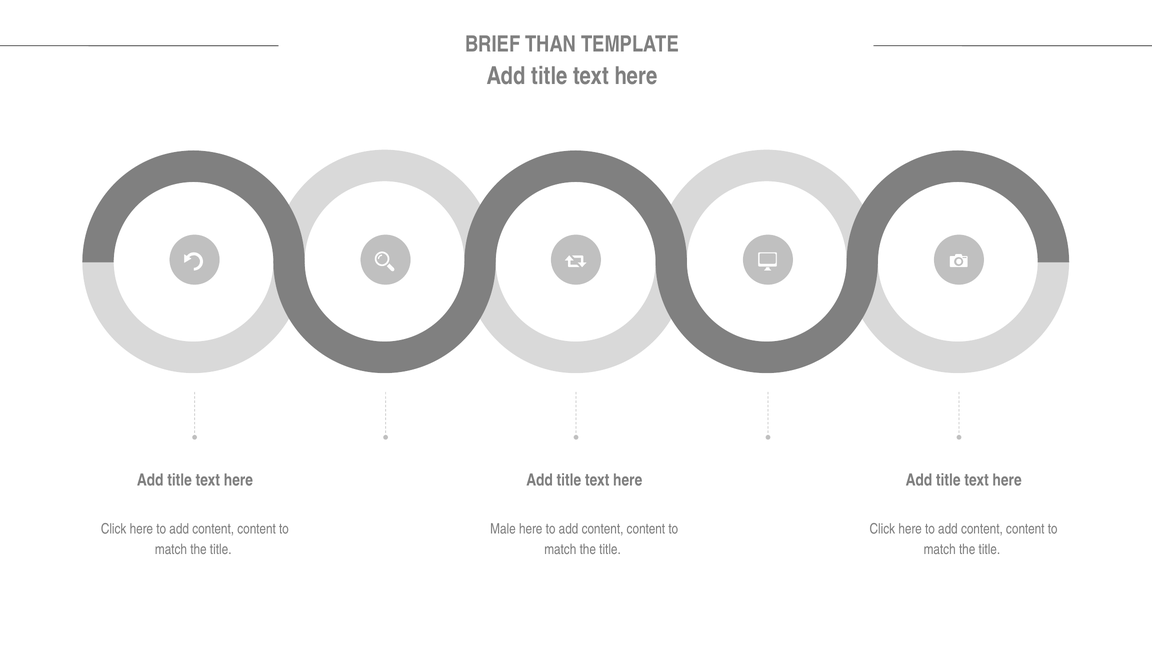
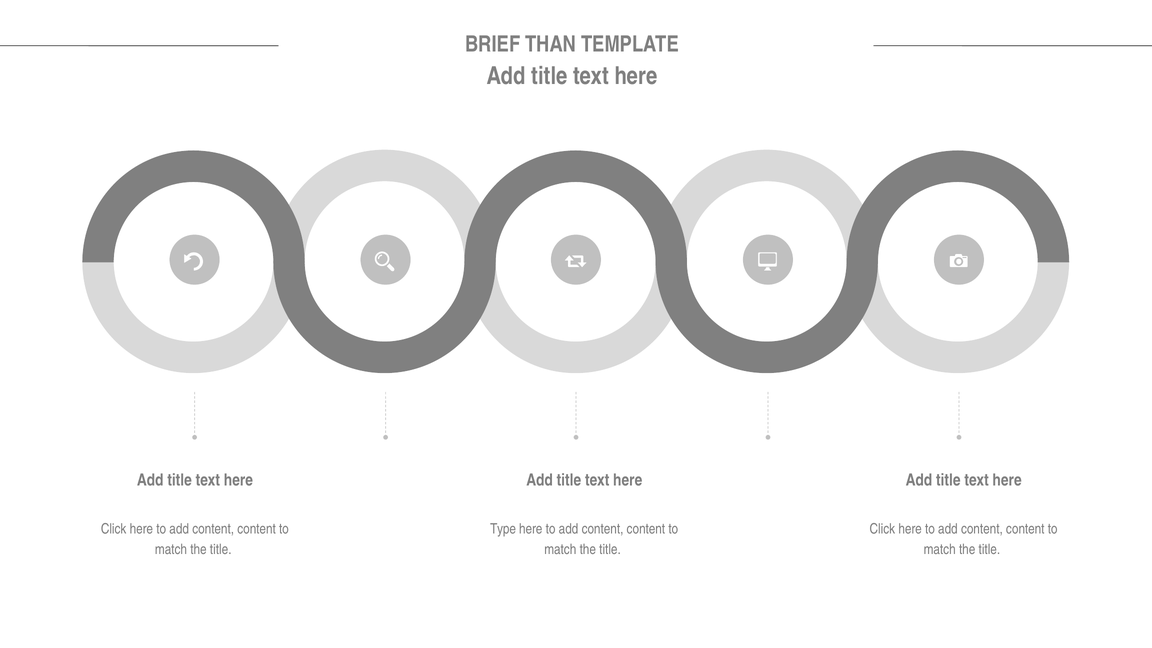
Male: Male -> Type
